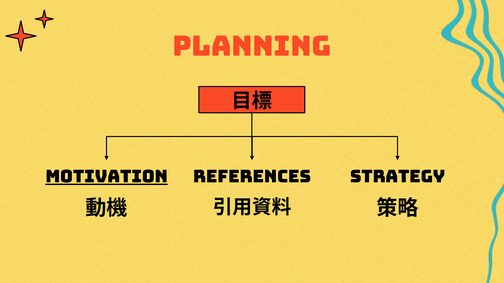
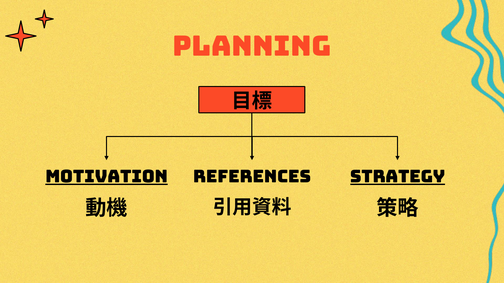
Strategy underline: none -> present
